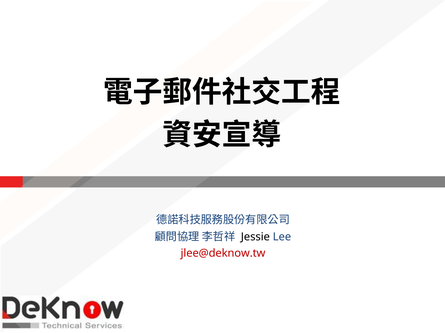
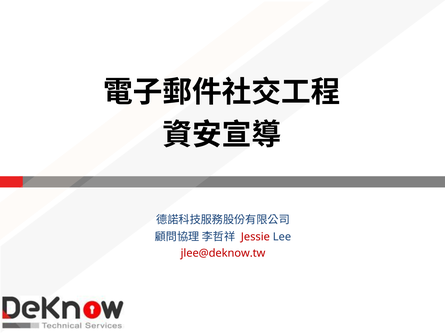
Jessie colour: black -> red
